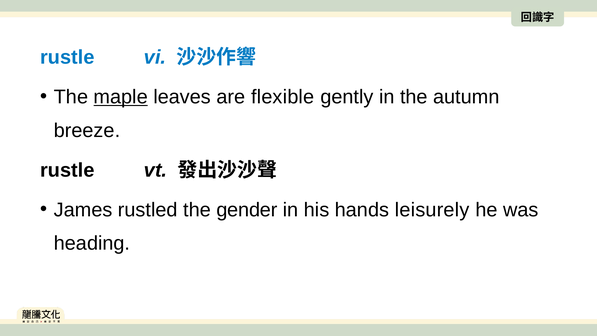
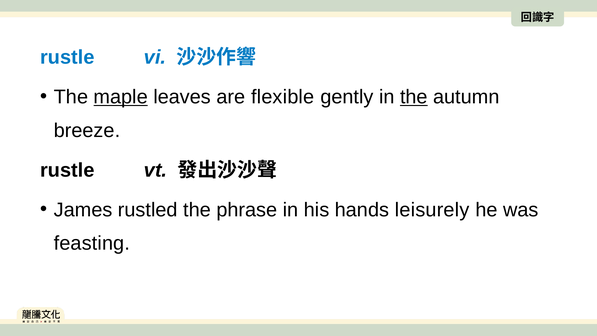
the at (414, 97) underline: none -> present
gender: gender -> phrase
heading: heading -> feasting
